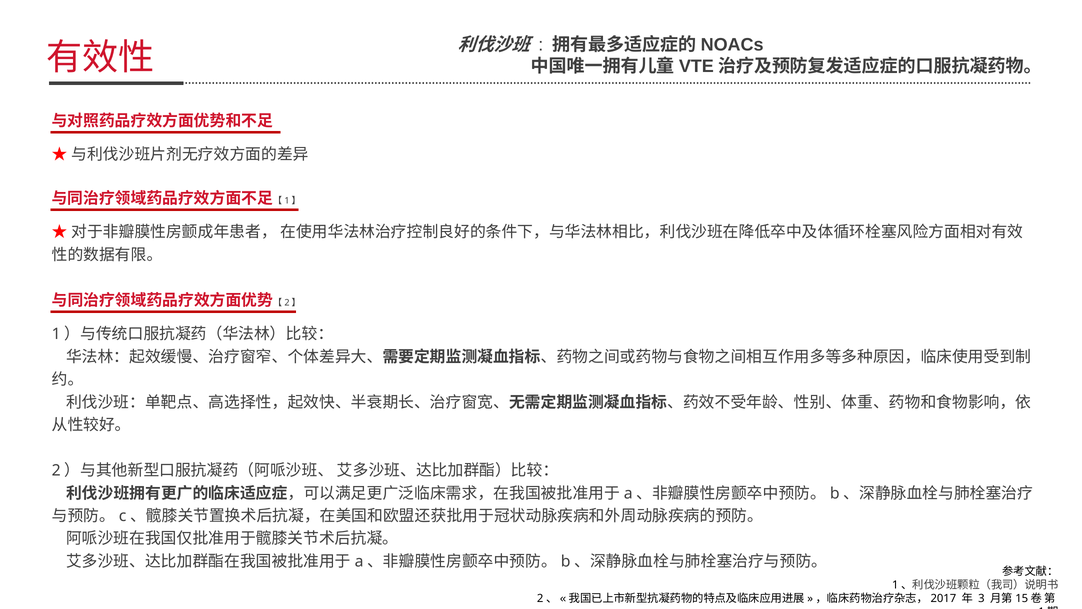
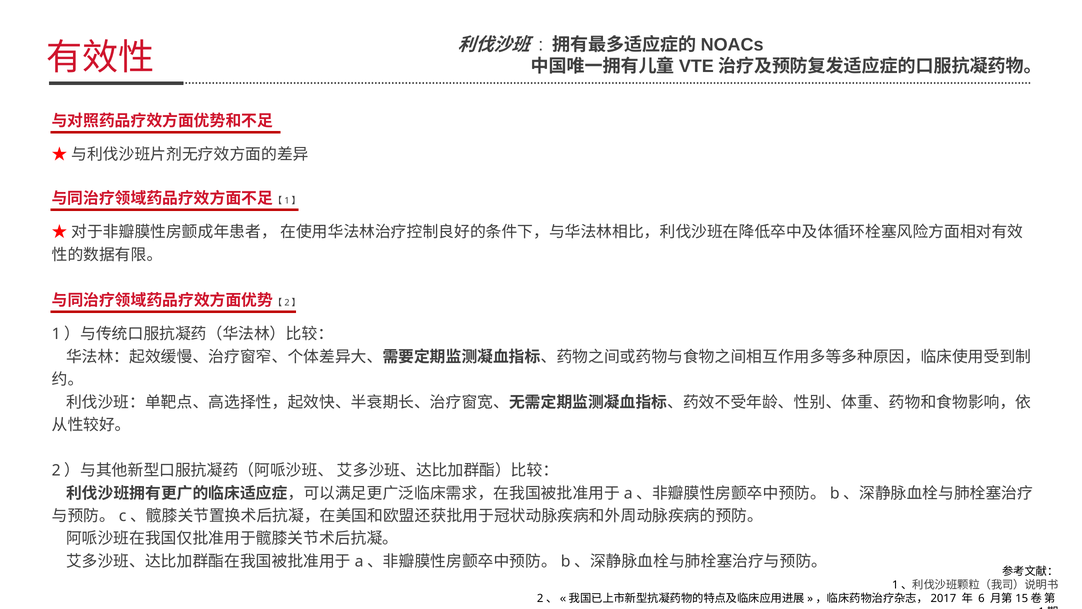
3: 3 -> 6
